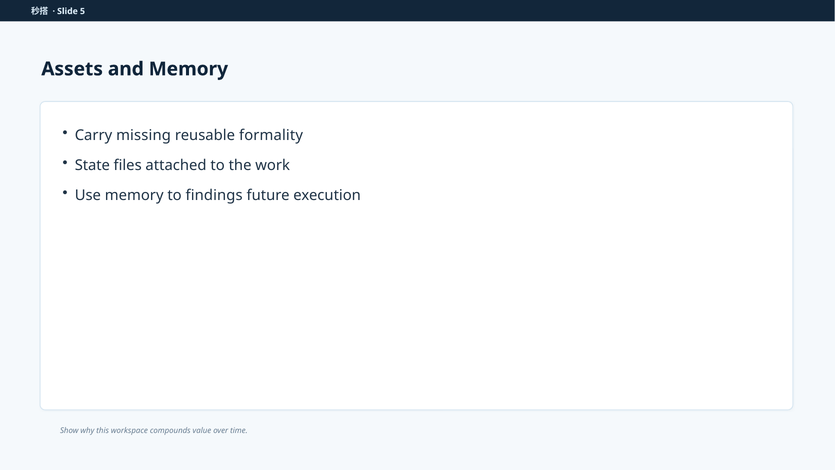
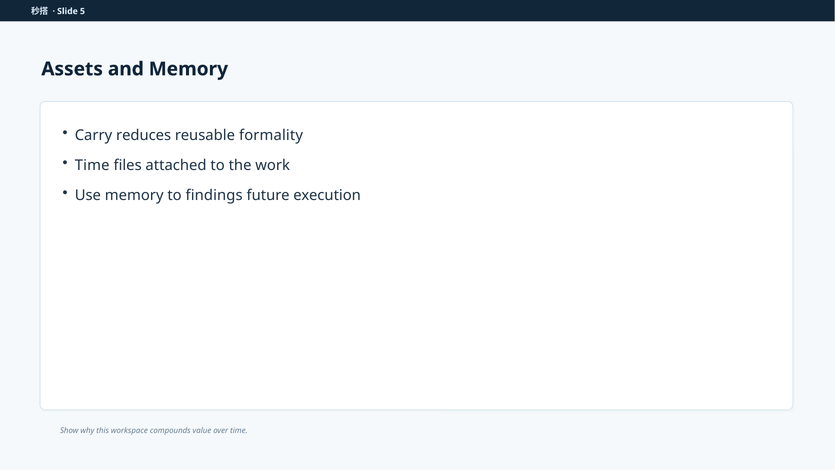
missing: missing -> reduces
State at (92, 165): State -> Time
